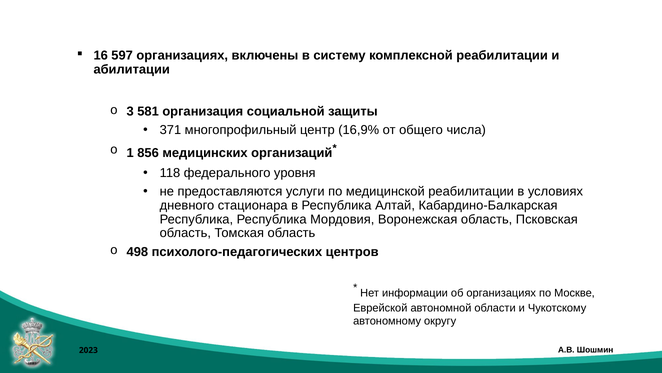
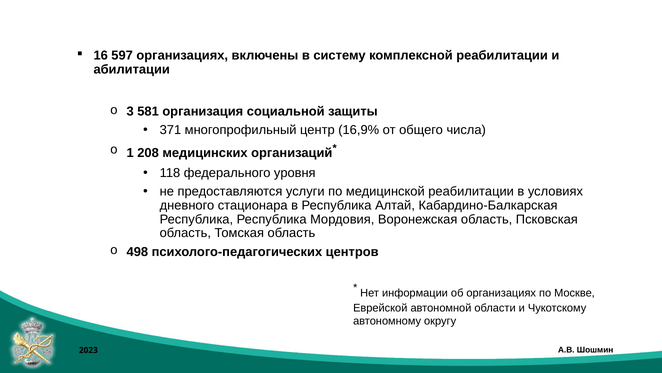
856: 856 -> 208
